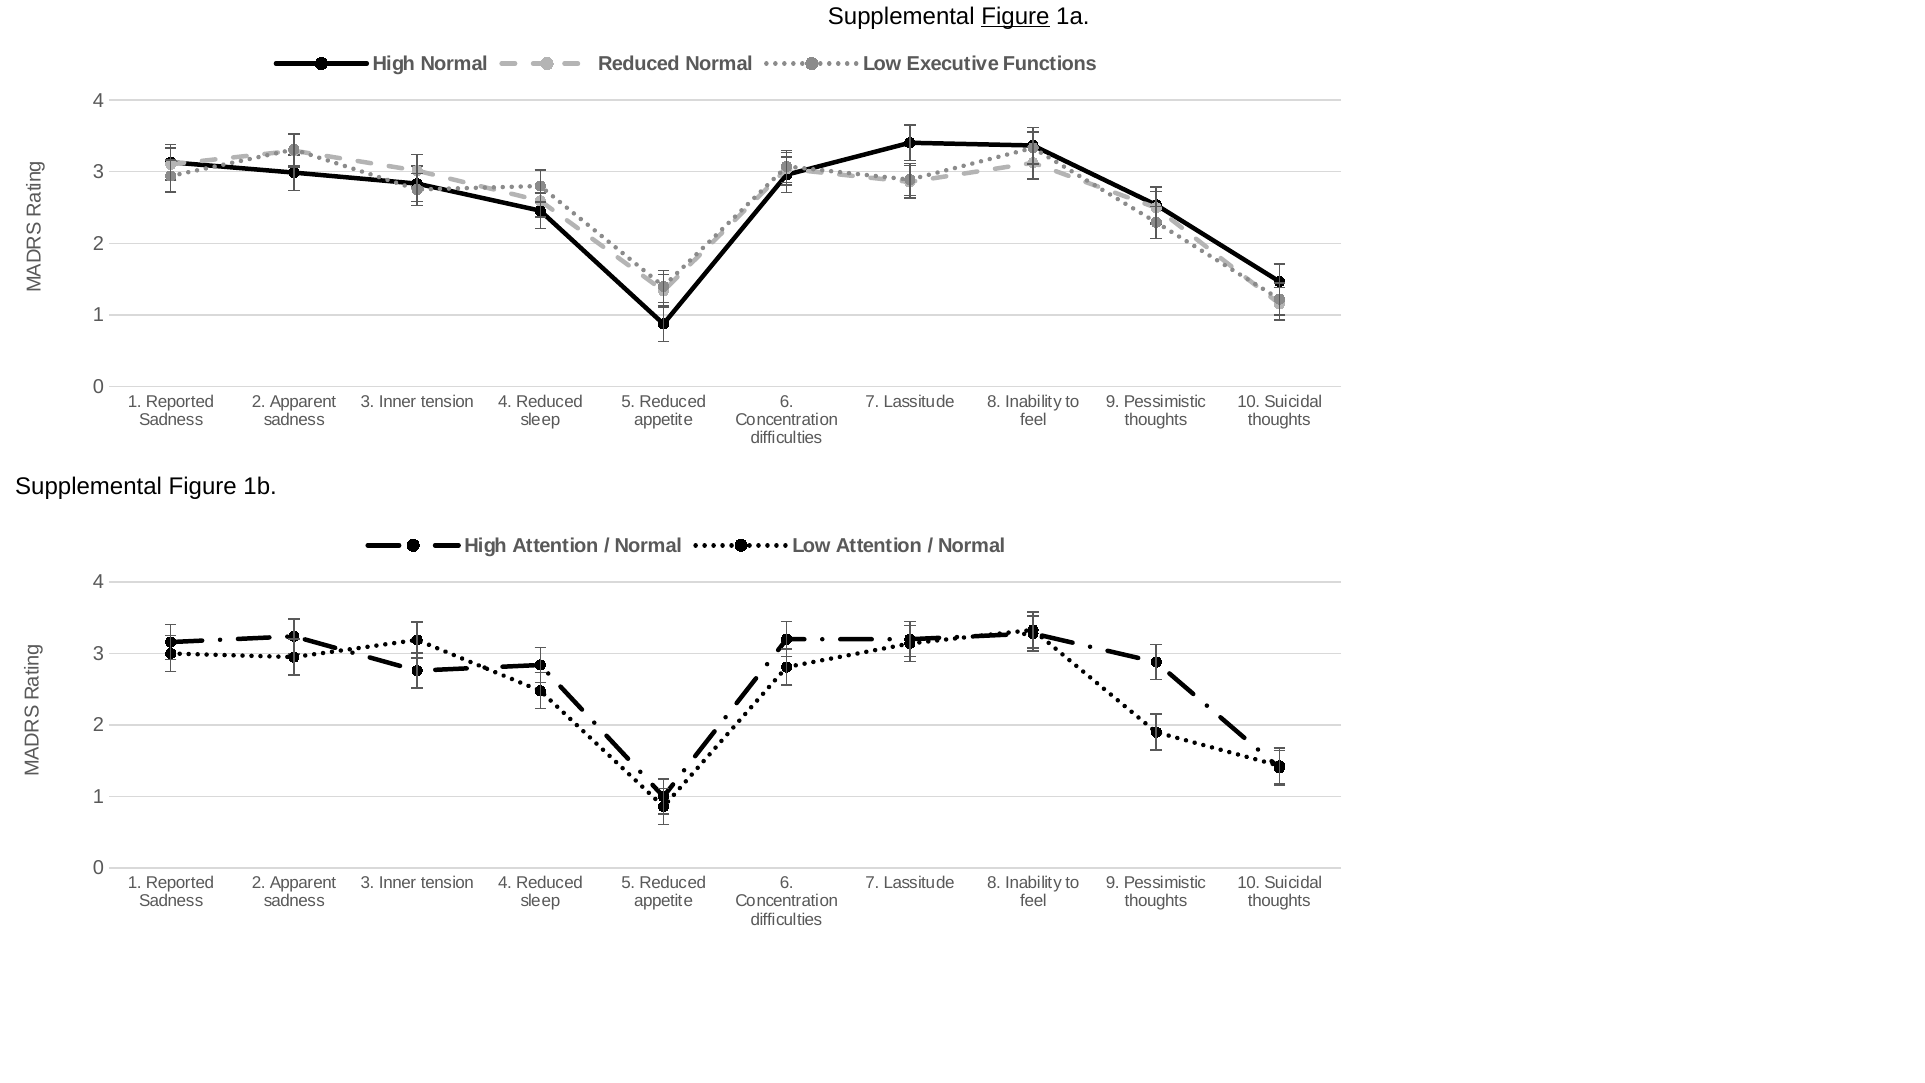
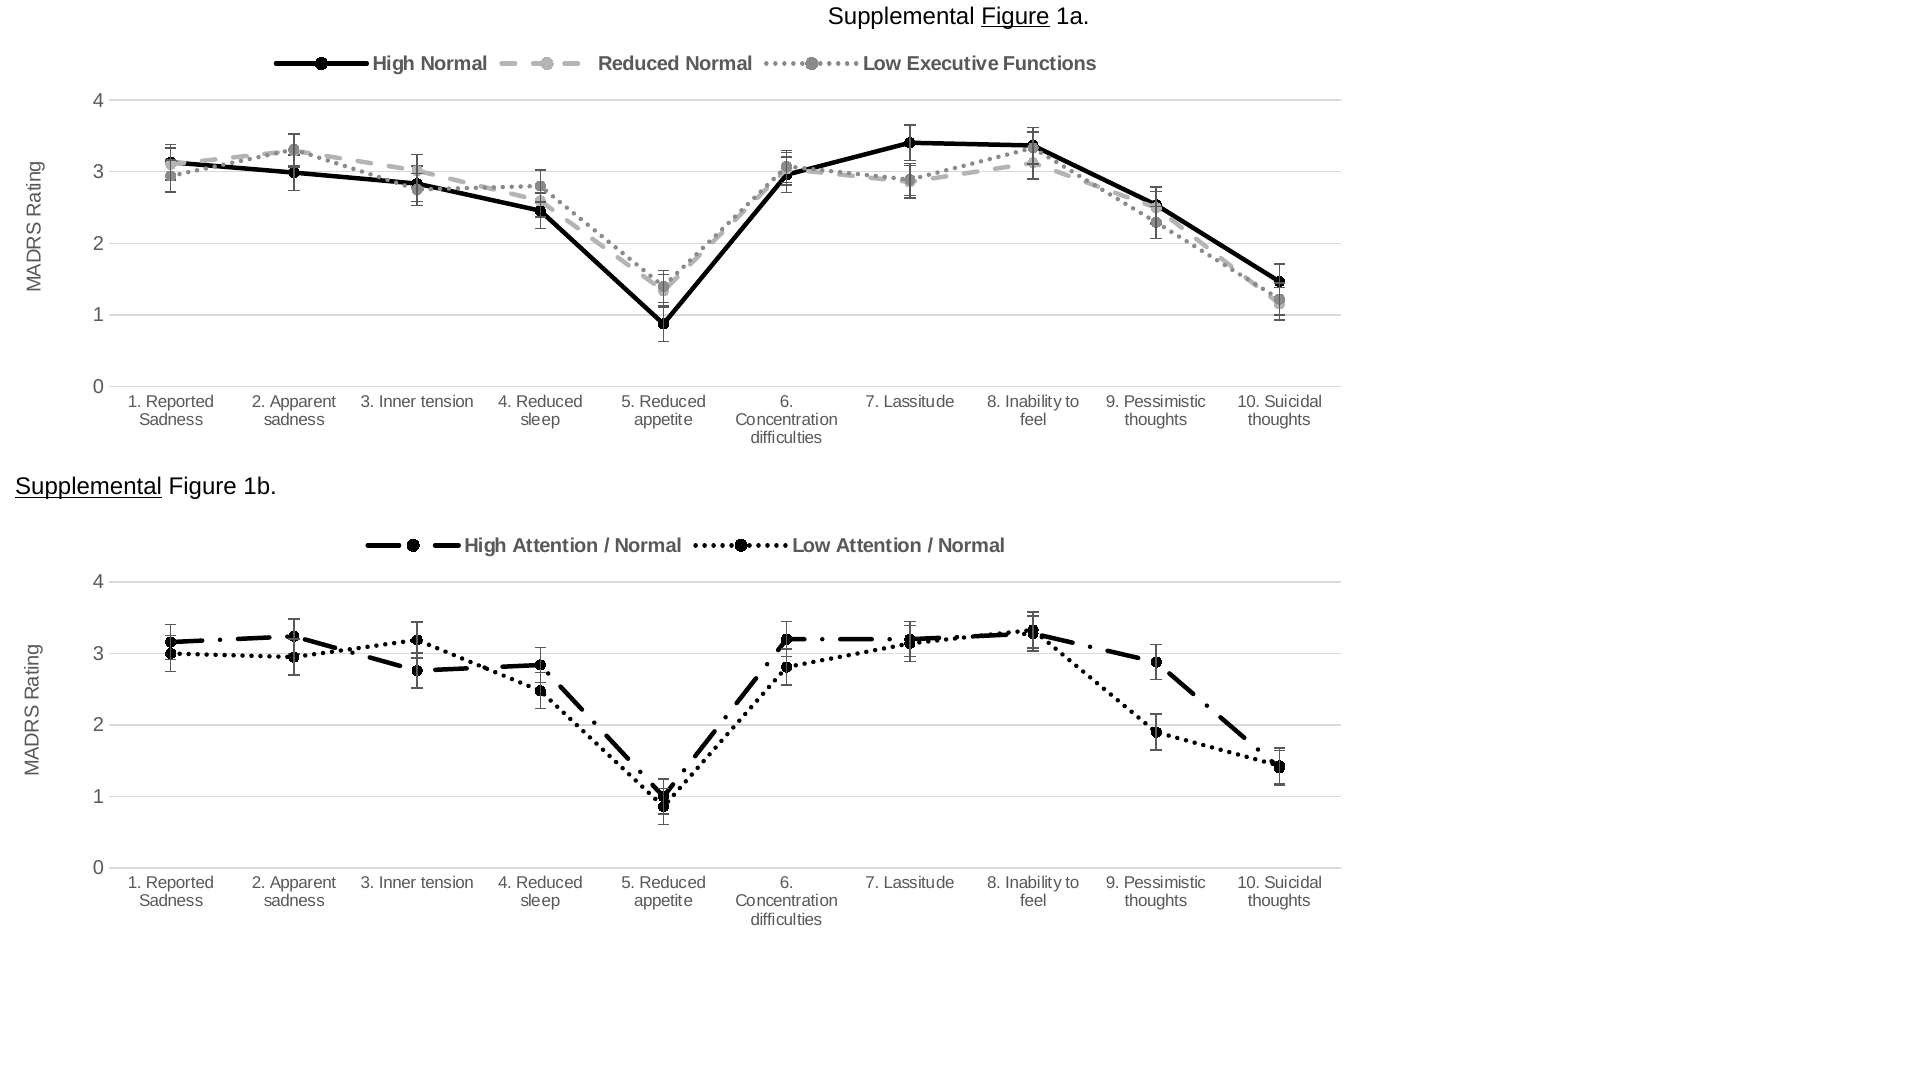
Supplemental at (89, 487) underline: none -> present
